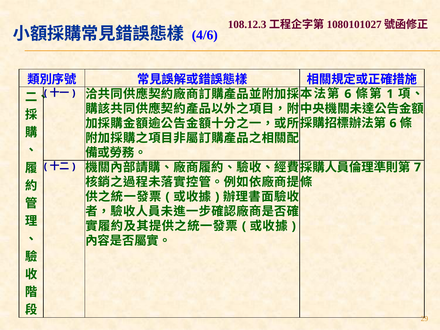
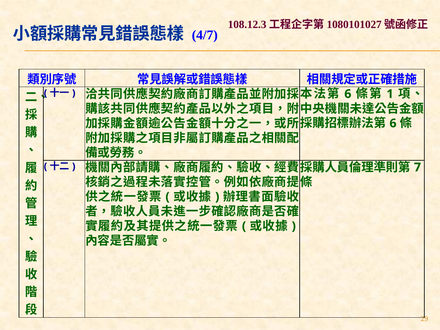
4/6: 4/6 -> 4/7
